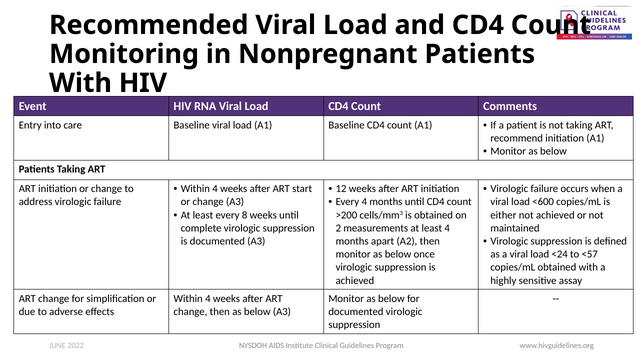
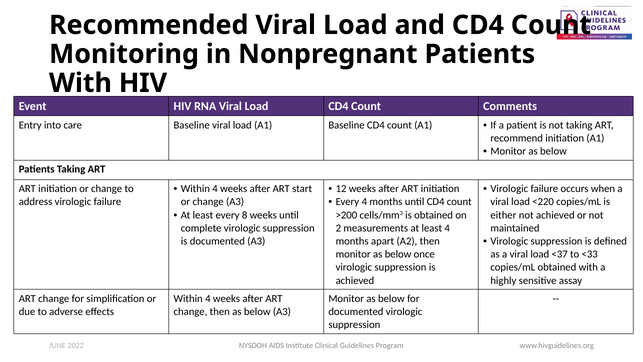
<600: <600 -> <220
<24: <24 -> <37
<57: <57 -> <33
